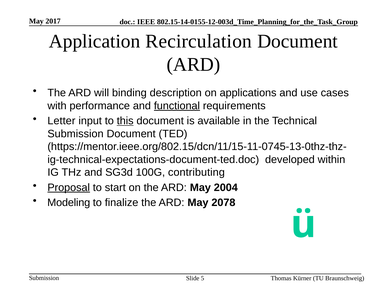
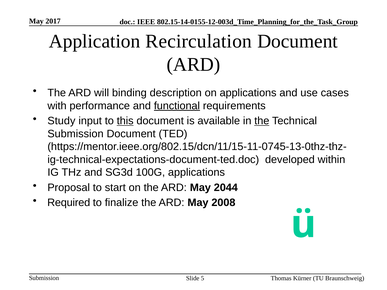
Letter: Letter -> Study
the at (262, 121) underline: none -> present
100G contributing: contributing -> applications
Proposal underline: present -> none
2004: 2004 -> 2044
Modeling: Modeling -> Required
2078: 2078 -> 2008
